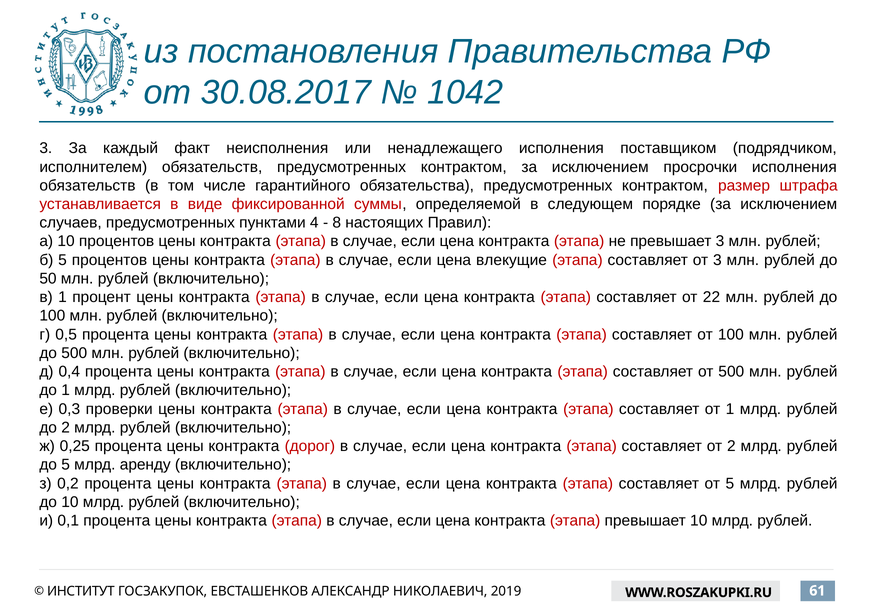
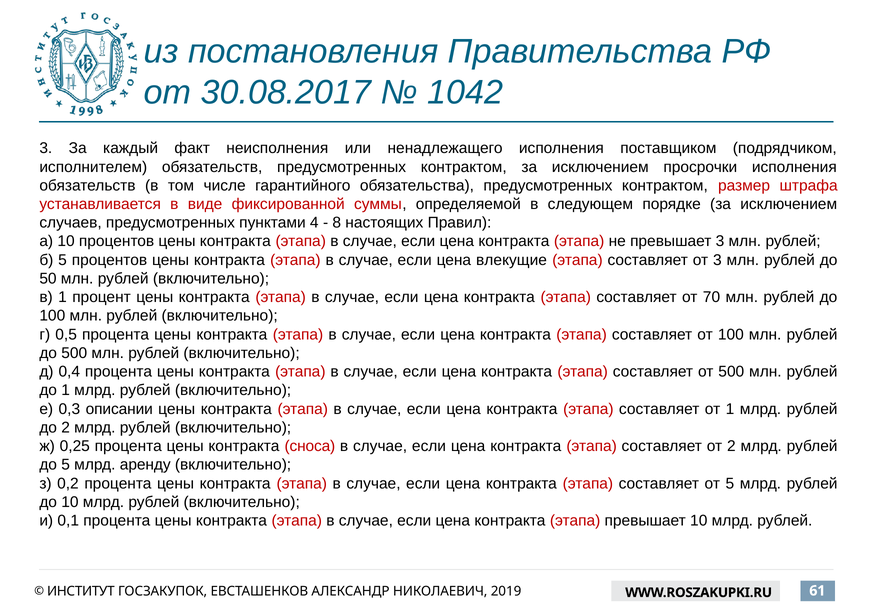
22: 22 -> 70
проверки: проверки -> описании
дорог: дорог -> сноса
